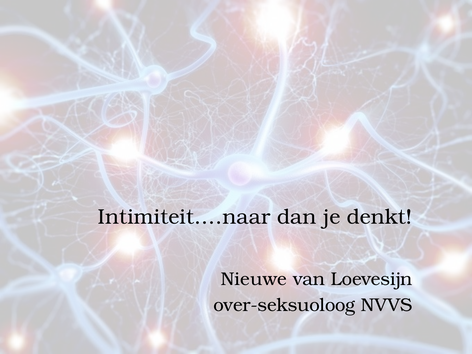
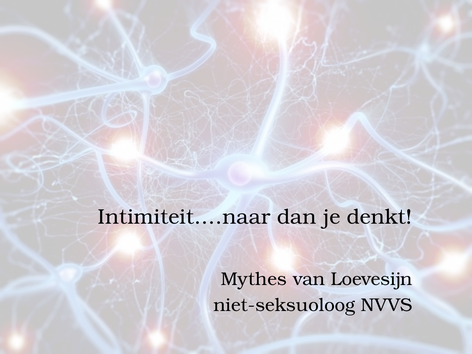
Nieuwe: Nieuwe -> Mythes
over-seksuoloog: over-seksuoloog -> niet-seksuoloog
